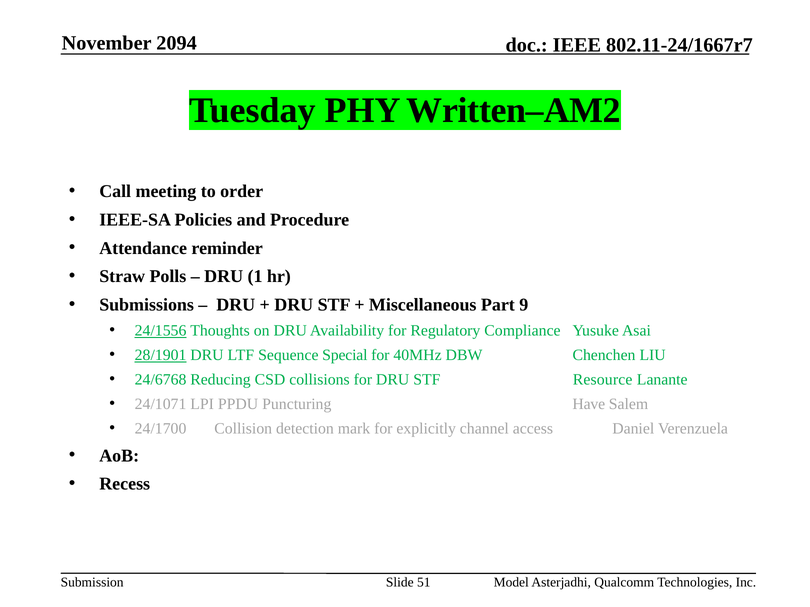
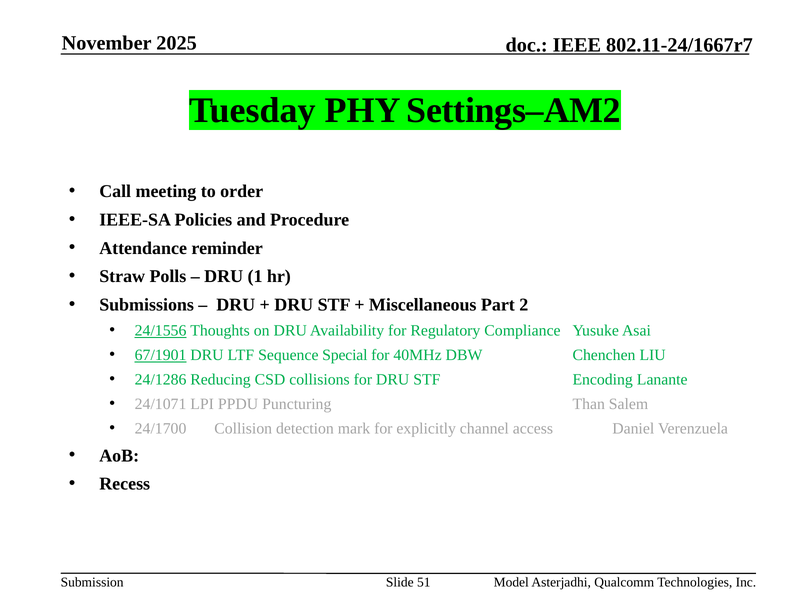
2094: 2094 -> 2025
Written–AM2: Written–AM2 -> Settings–AM2
9: 9 -> 2
28/1901: 28/1901 -> 67/1901
24/6768: 24/6768 -> 24/1286
Resource: Resource -> Encoding
Have: Have -> Than
